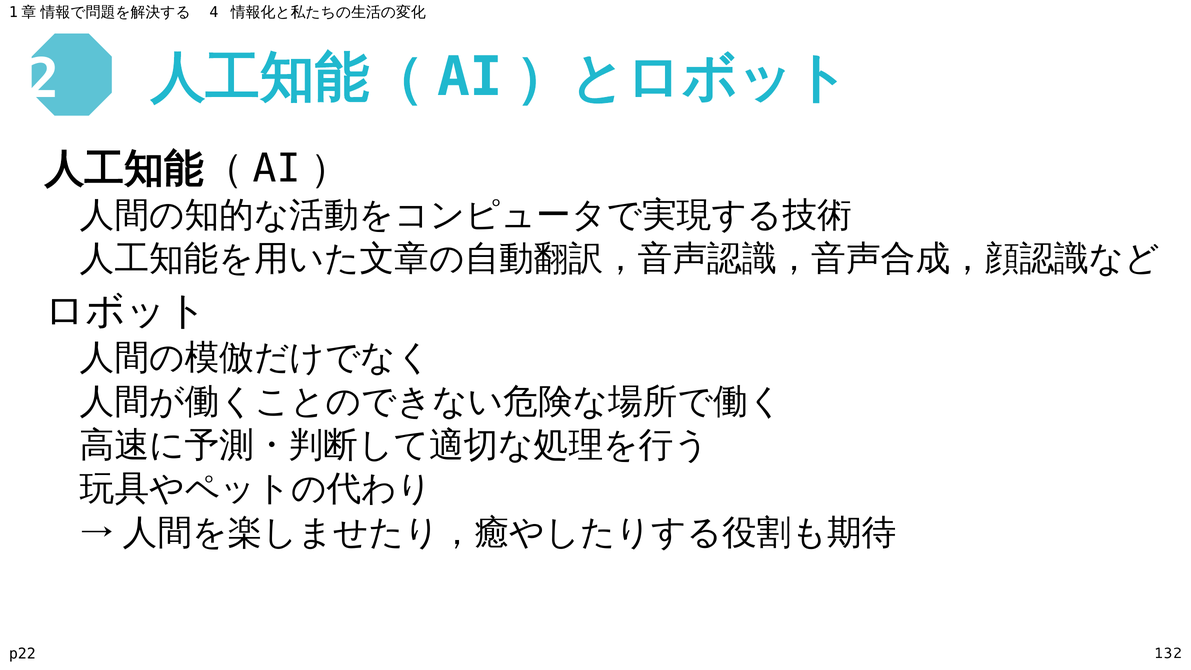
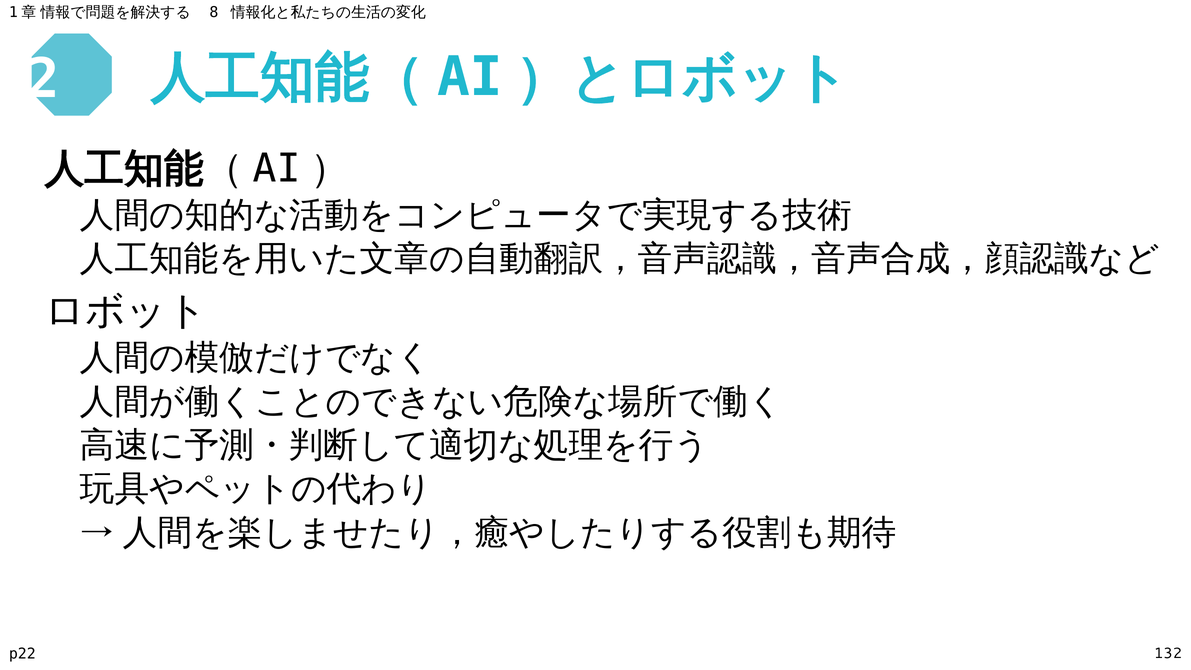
4: 4 -> 8
